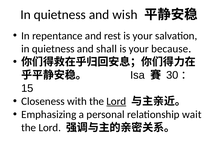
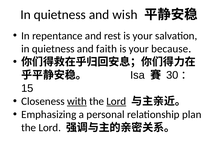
shall: shall -> faith
with underline: none -> present
wait: wait -> plan
